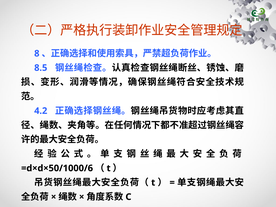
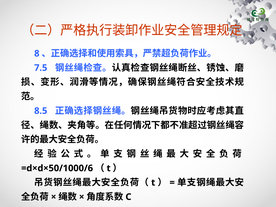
8.5: 8.5 -> 7.5
4.2: 4.2 -> 8.5
